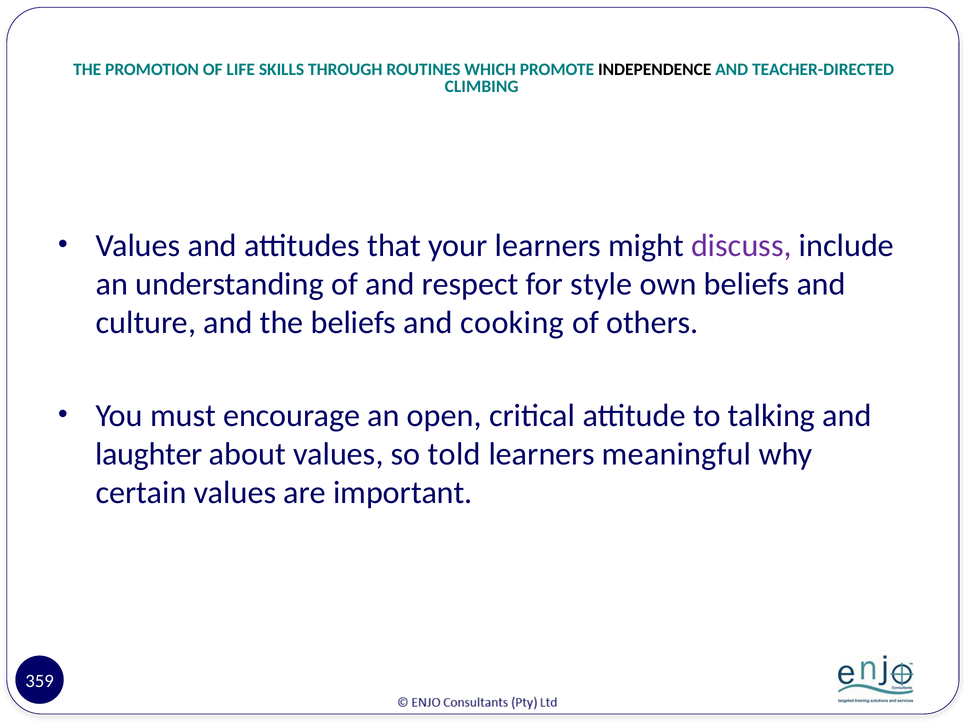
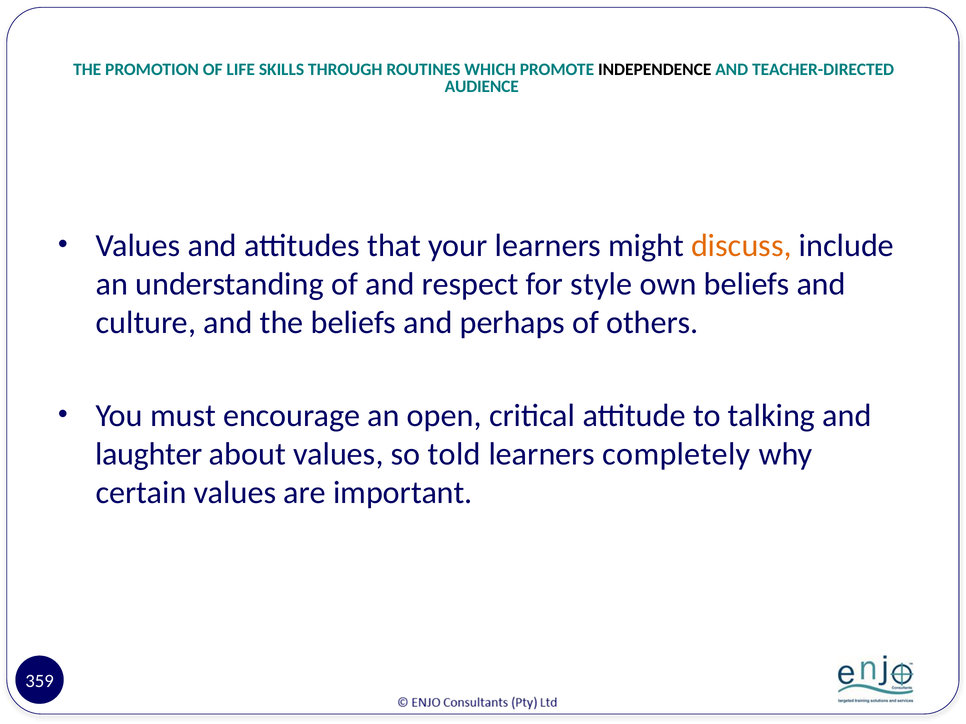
CLIMBING: CLIMBING -> AUDIENCE
discuss colour: purple -> orange
cooking: cooking -> perhaps
meaningful: meaningful -> completely
